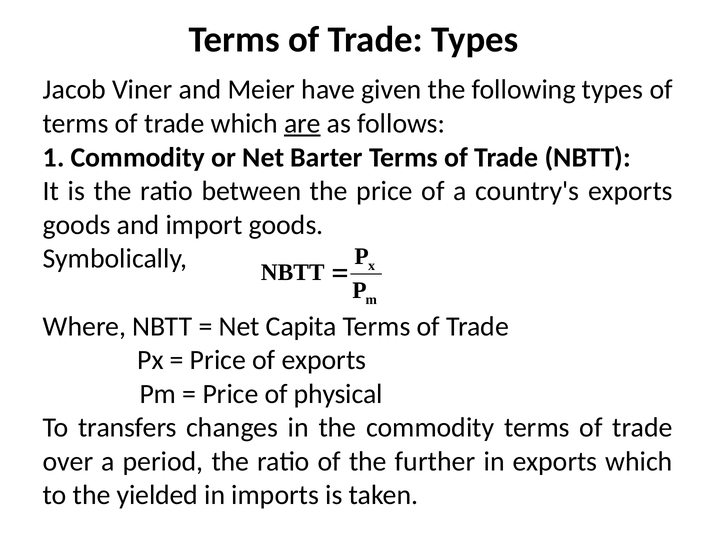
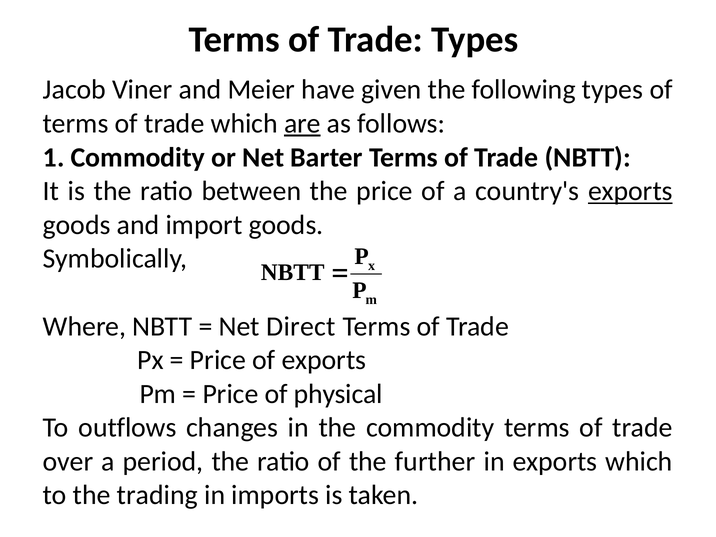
exports at (630, 191) underline: none -> present
Capita: Capita -> Direct
transfers: transfers -> outflows
yielded: yielded -> trading
